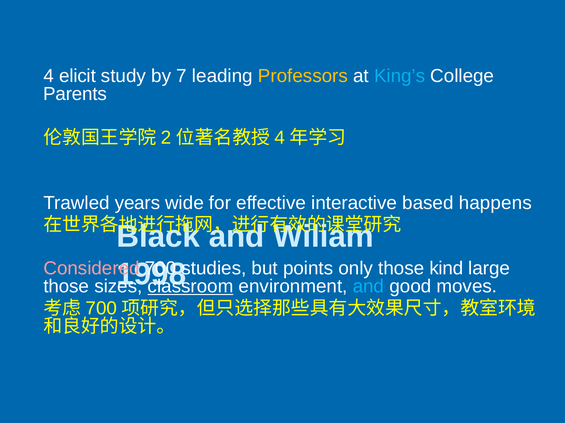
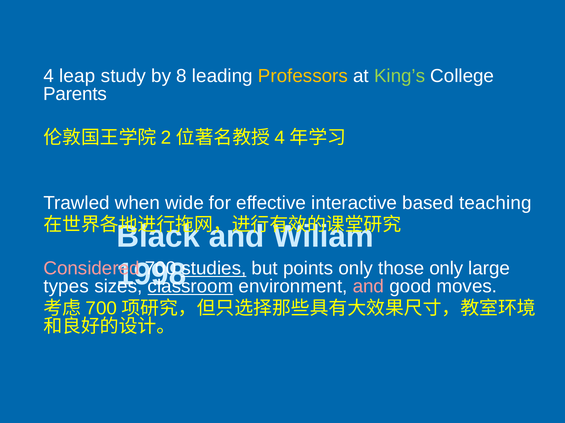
elicit: elicit -> leap
7: 7 -> 8
King’s colour: light blue -> light green
years: years -> when
happens: happens -> teaching
studies underline: none -> present
those kind: kind -> only
those at (66, 287): those -> types
and at (368, 287) colour: light blue -> pink
